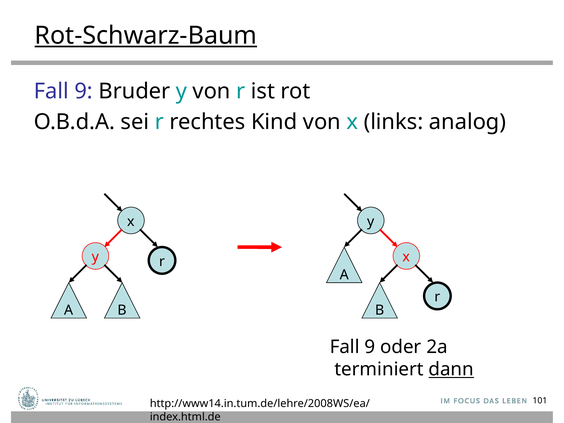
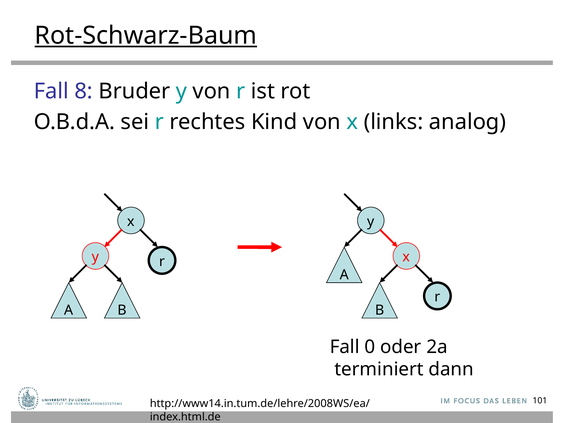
9 at (84, 91): 9 -> 8
9 at (370, 347): 9 -> 0
dann underline: present -> none
